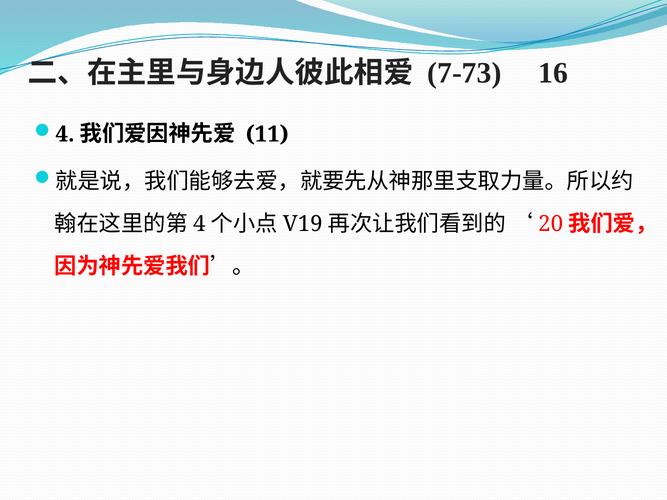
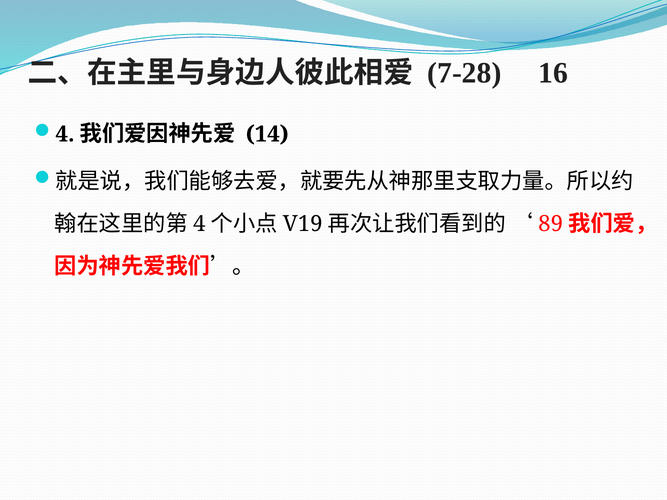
7-73: 7-73 -> 7-28
11: 11 -> 14
20: 20 -> 89
